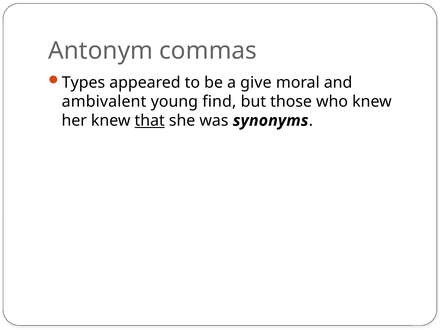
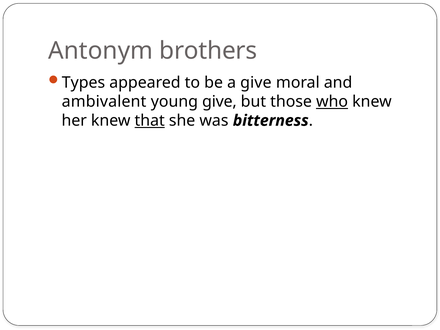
commas: commas -> brothers
young find: find -> give
who underline: none -> present
synonyms: synonyms -> bitterness
